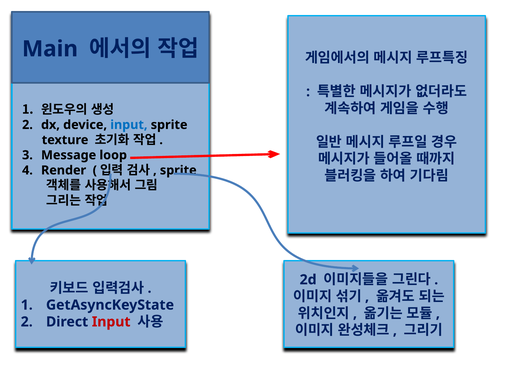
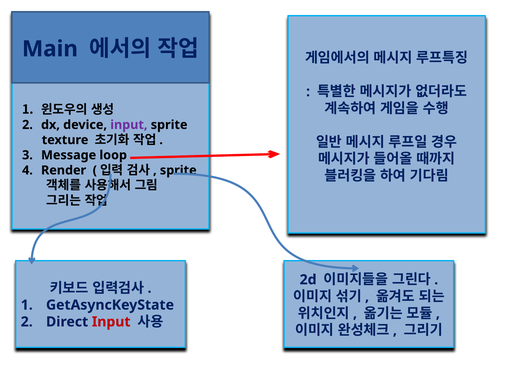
input at (129, 125) colour: blue -> purple
